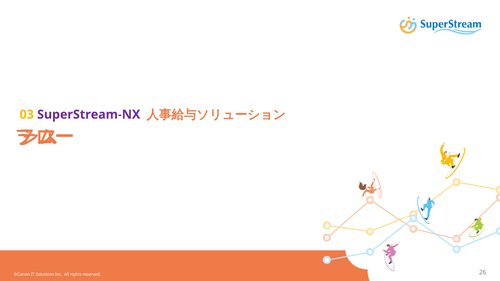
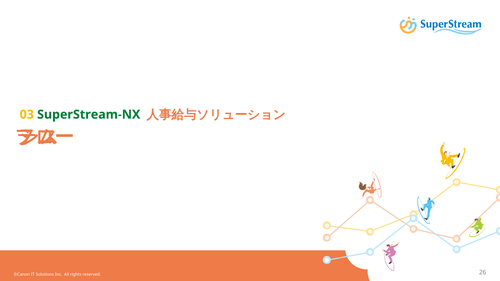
SuperStream-NX colour: purple -> green
